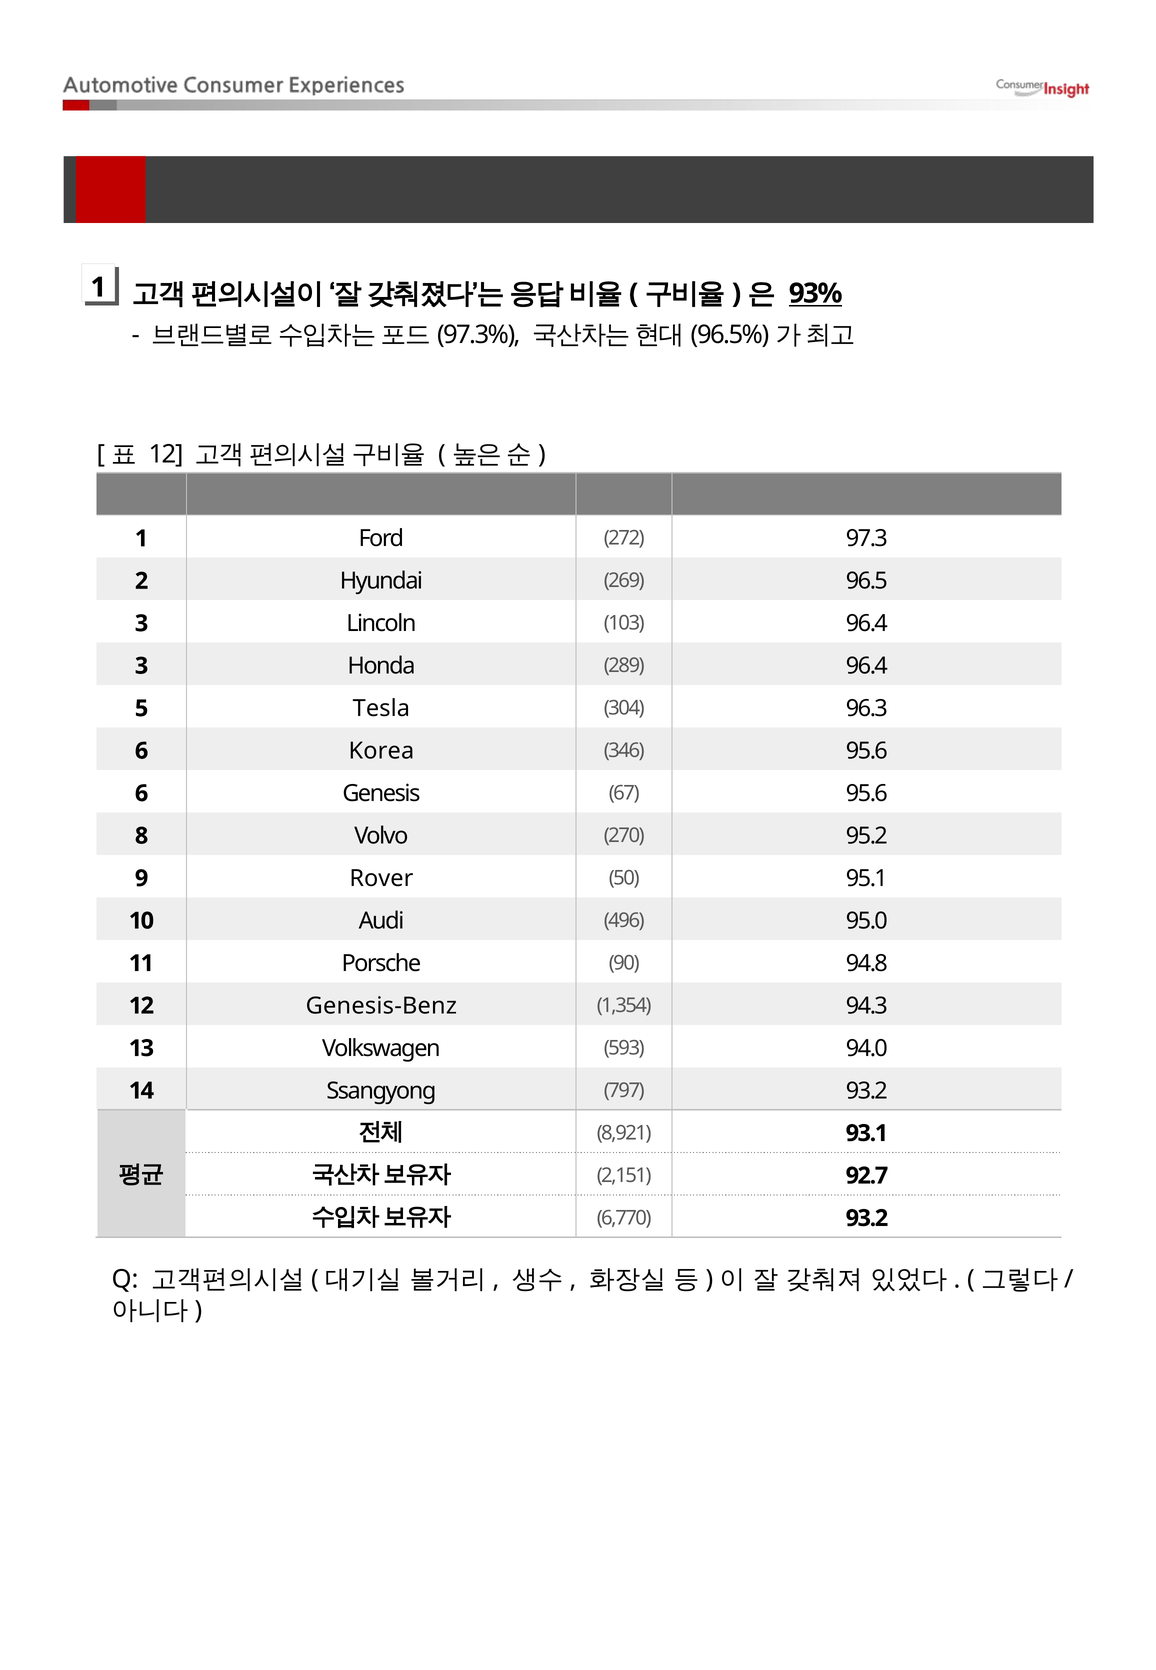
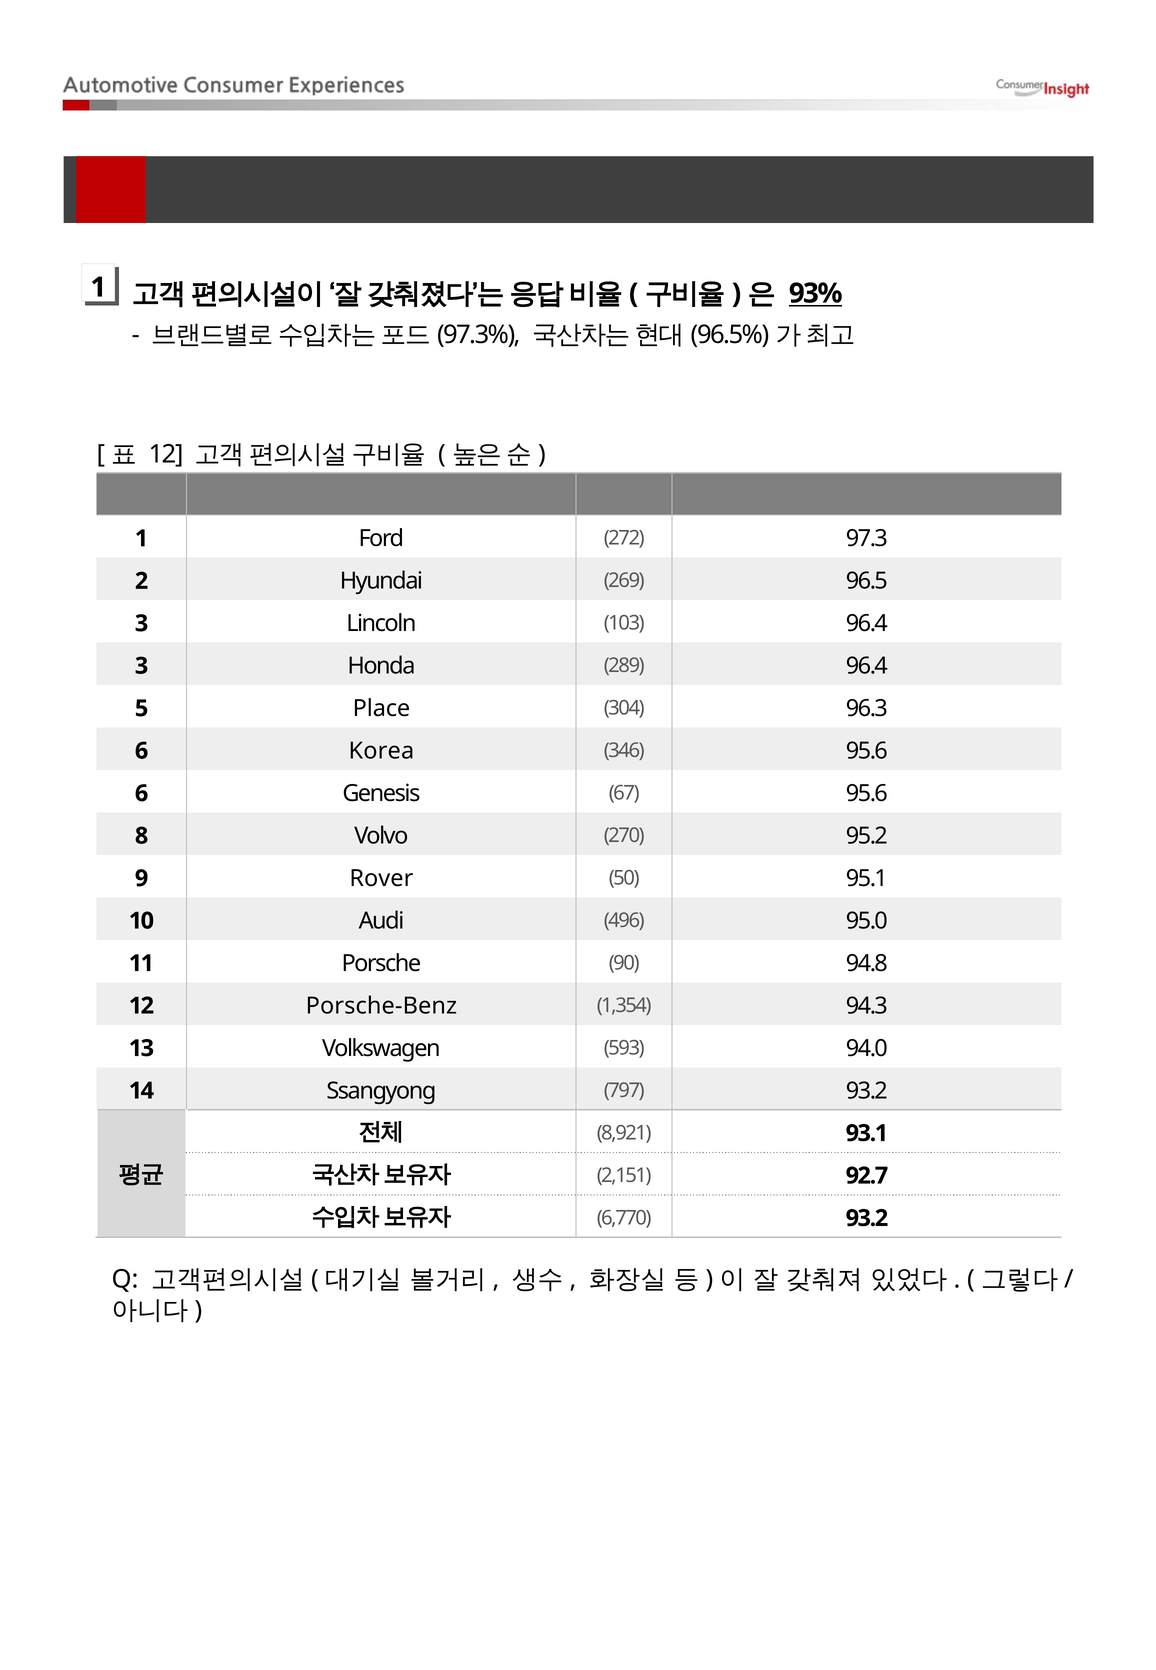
Tesla: Tesla -> Place
Genesis-Benz: Genesis-Benz -> Porsche-Benz
